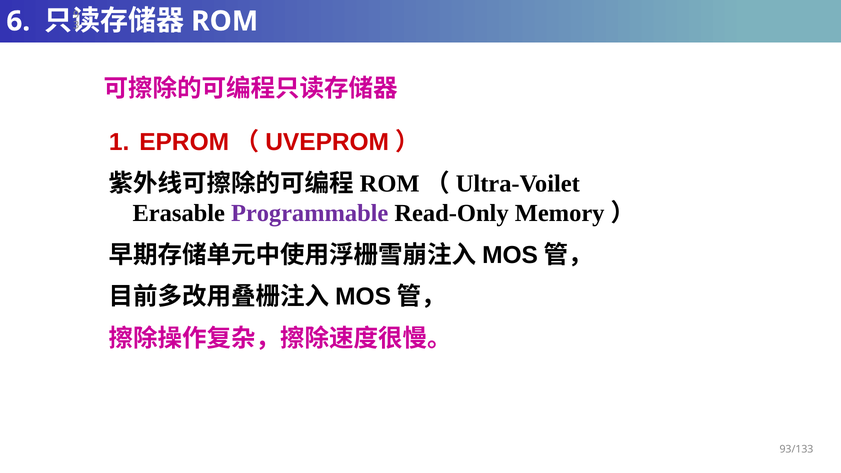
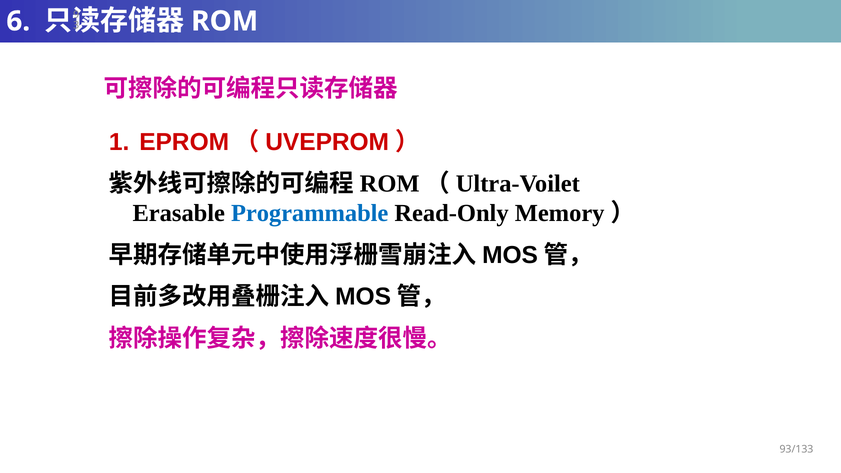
Programmable colour: purple -> blue
